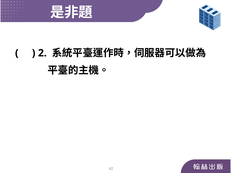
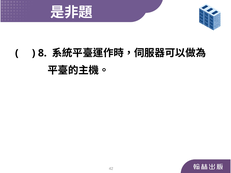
2: 2 -> 8
